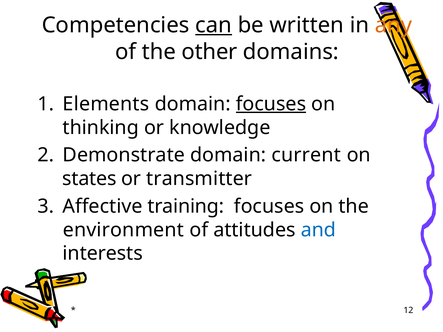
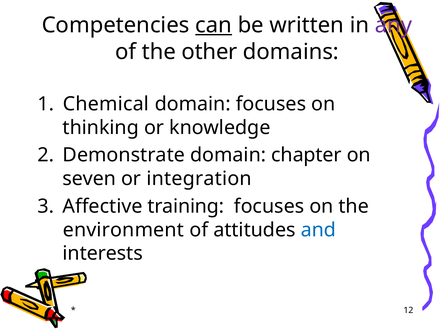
any colour: orange -> purple
Elements: Elements -> Chemical
focuses at (271, 104) underline: present -> none
current: current -> chapter
states: states -> seven
transmitter: transmitter -> integration
